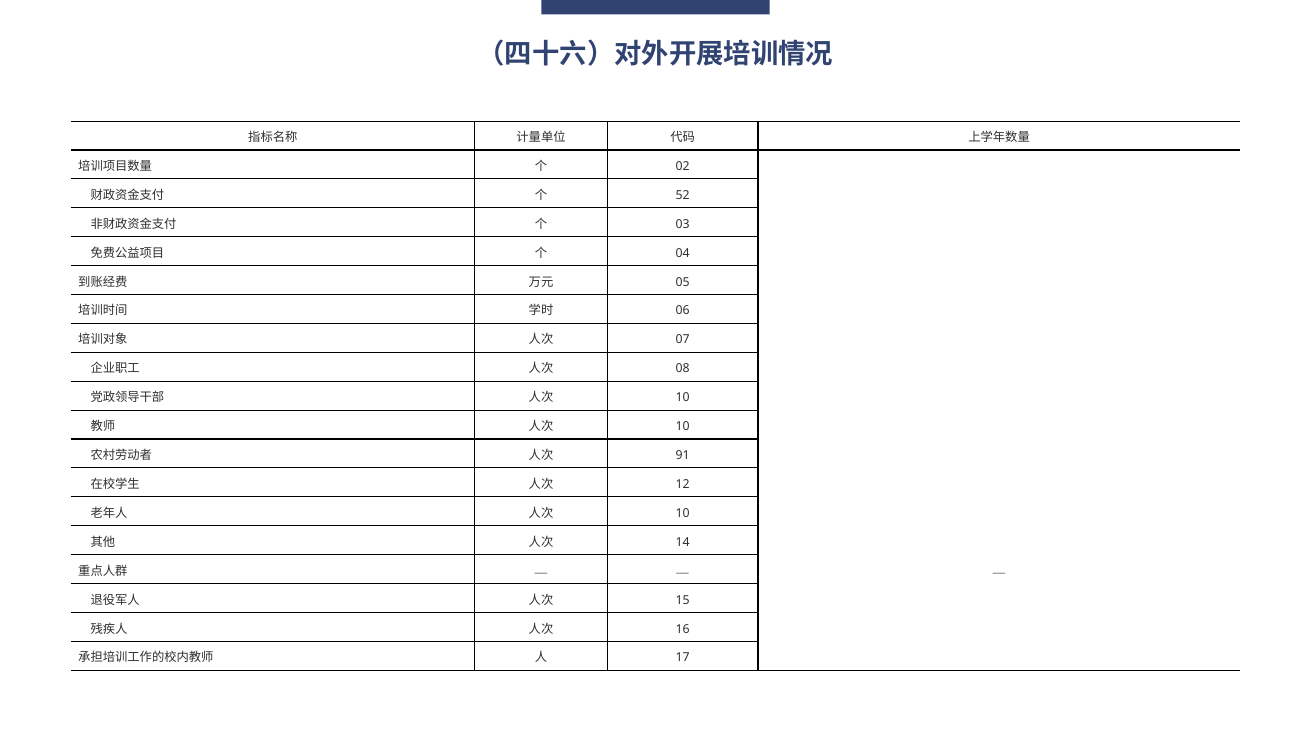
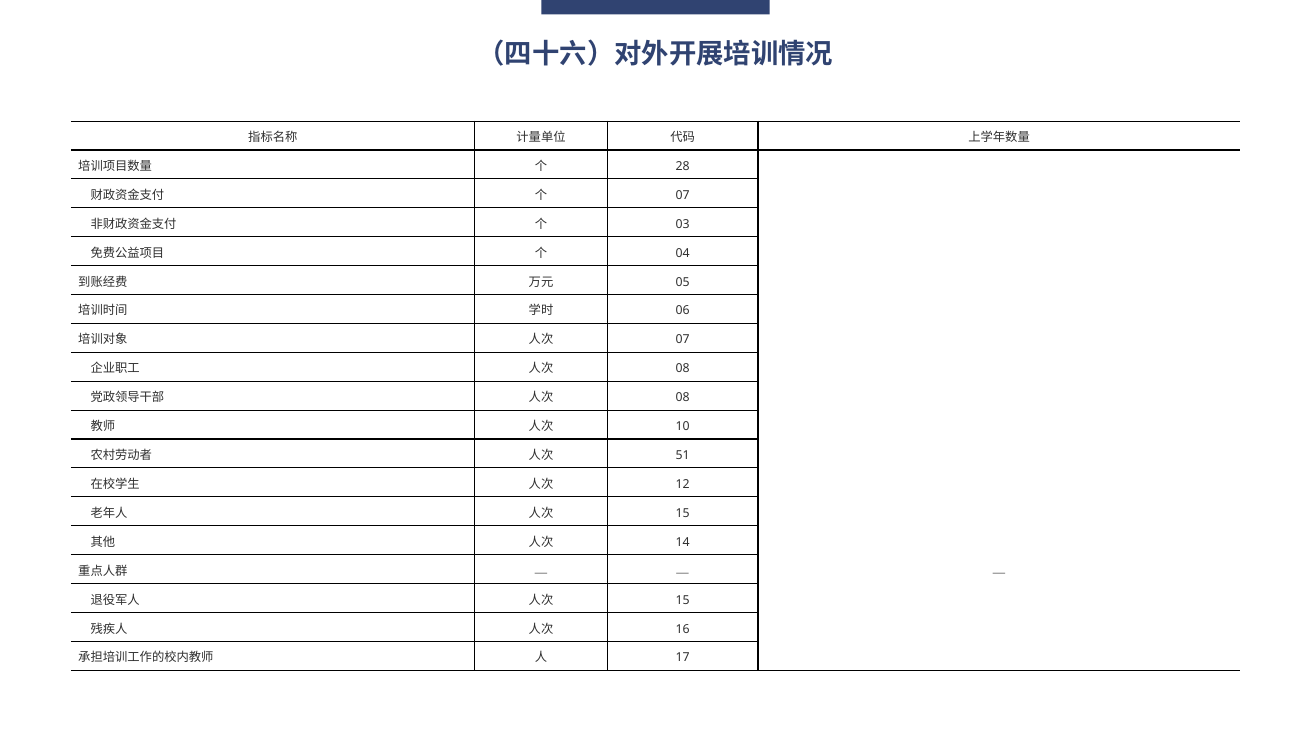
02: 02 -> 28
52 at (683, 195): 52 -> 07
10 at (683, 397): 10 -> 08
91: 91 -> 51
10 at (683, 513): 10 -> 15
